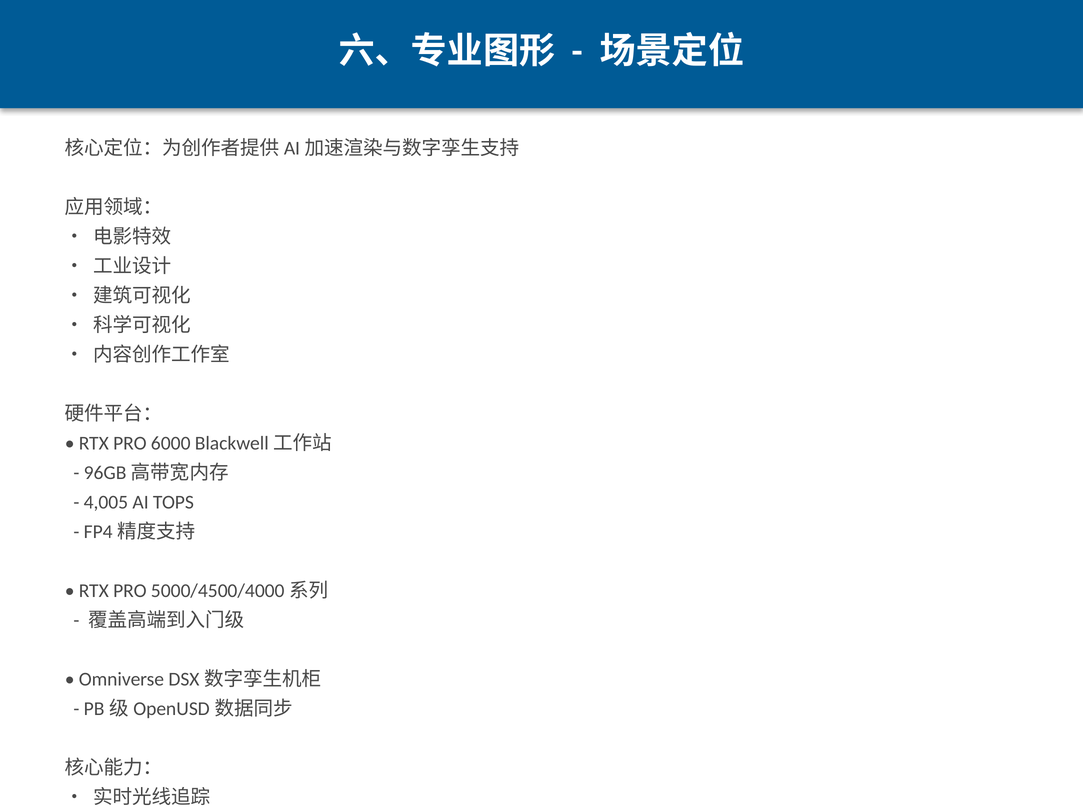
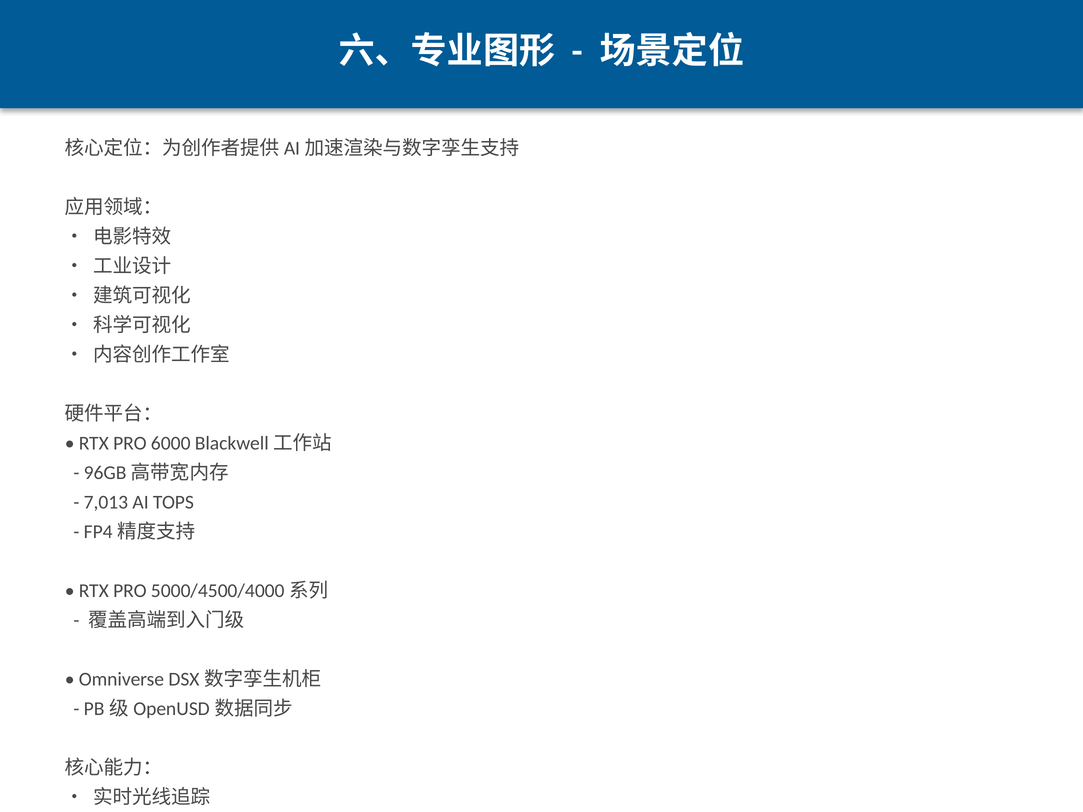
4,005: 4,005 -> 7,013
